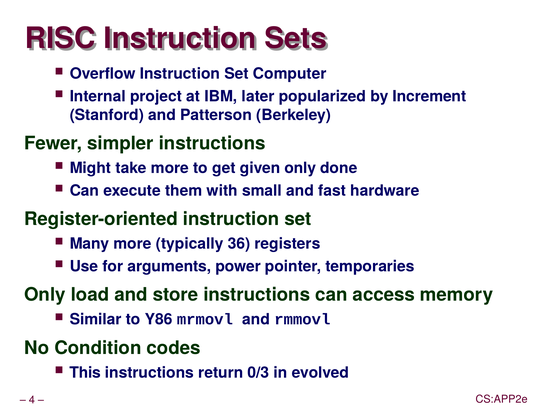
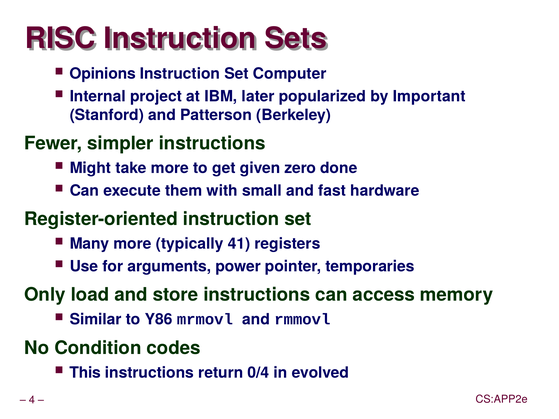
Overflow: Overflow -> Opinions
Increment: Increment -> Important
given only: only -> zero
36: 36 -> 41
0/3: 0/3 -> 0/4
